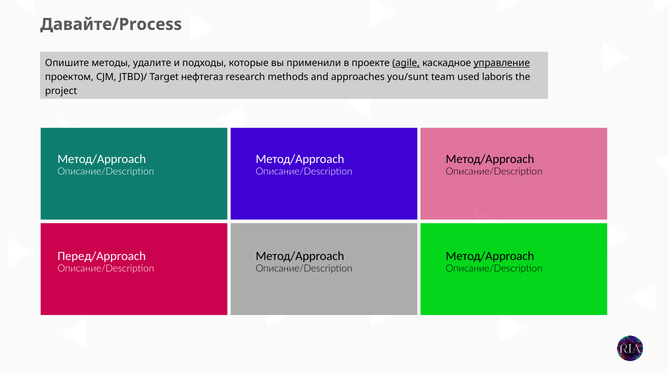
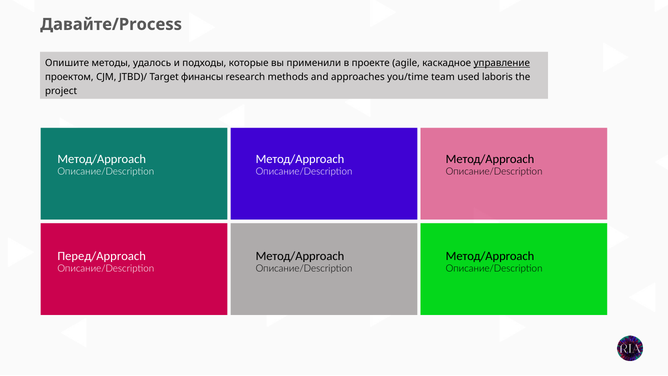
удалите: удалите -> удалось
agile underline: present -> none
нефтегаз: нефтегаз -> финансы
you/sunt: you/sunt -> you/time
